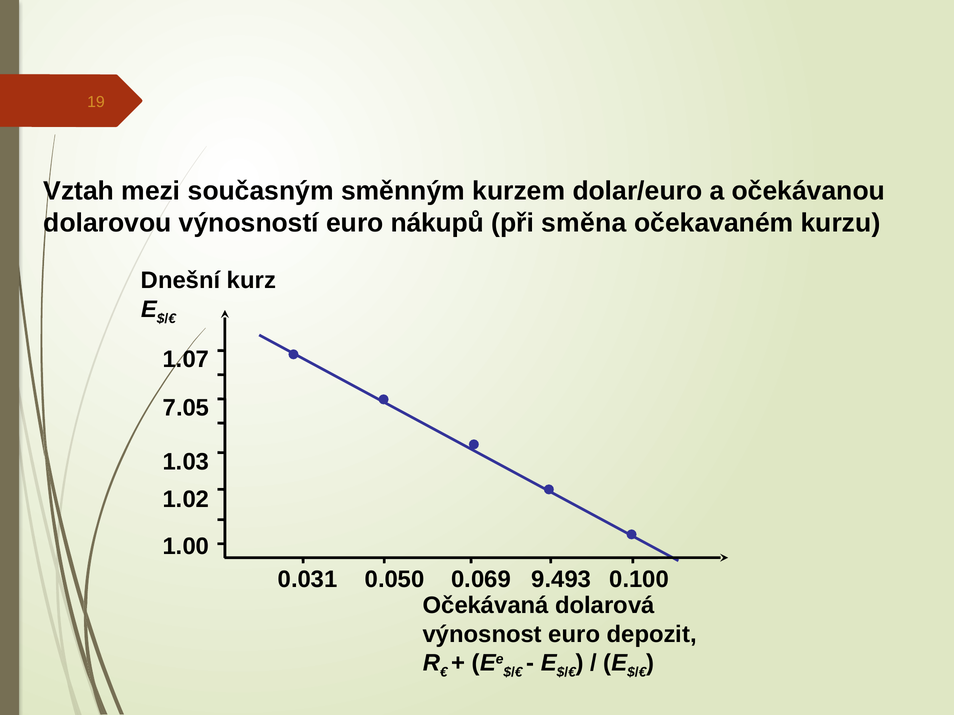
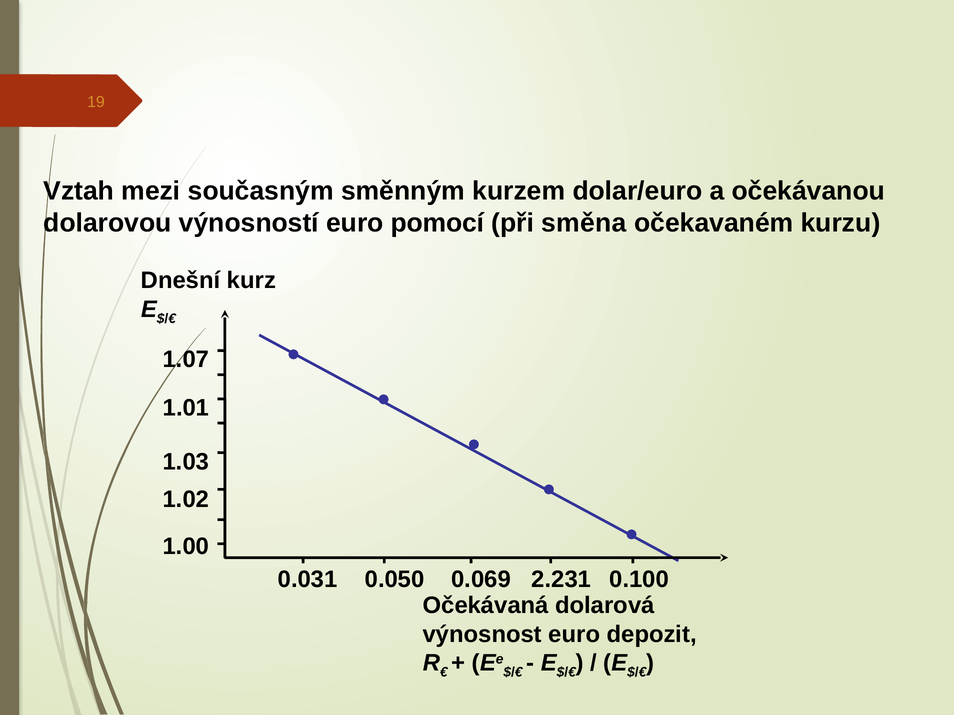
nákupů: nákupů -> pomocí
7.05: 7.05 -> 1.01
9.493: 9.493 -> 2.231
